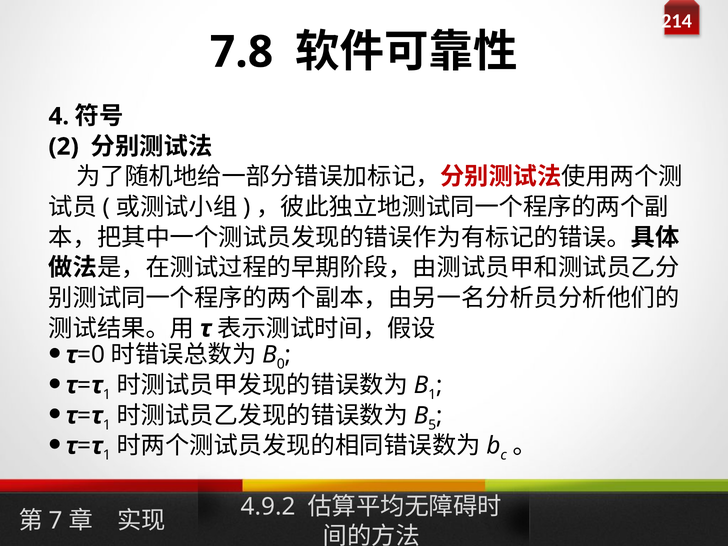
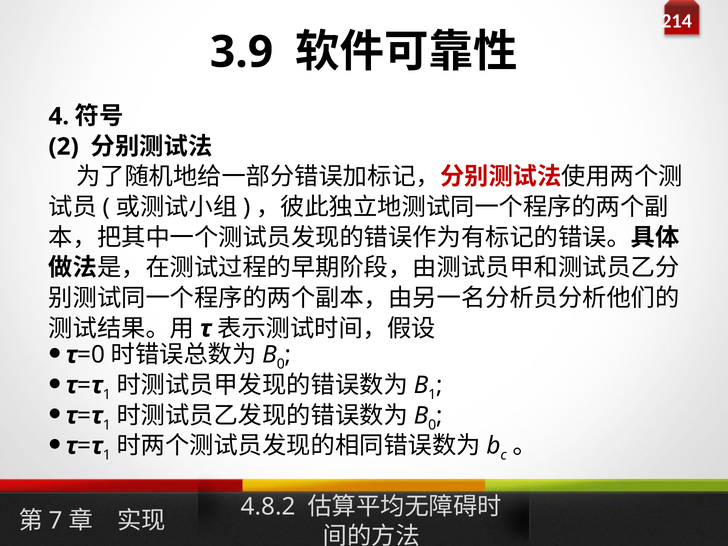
7.8: 7.8 -> 3.9
5 at (432, 425): 5 -> 0
4.9.2: 4.9.2 -> 4.8.2
